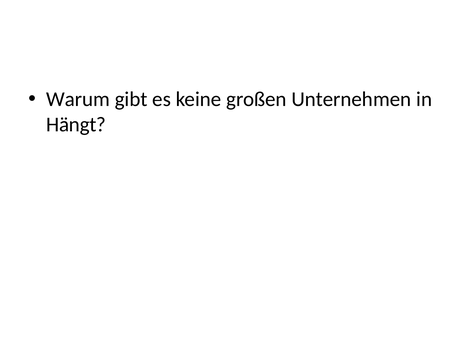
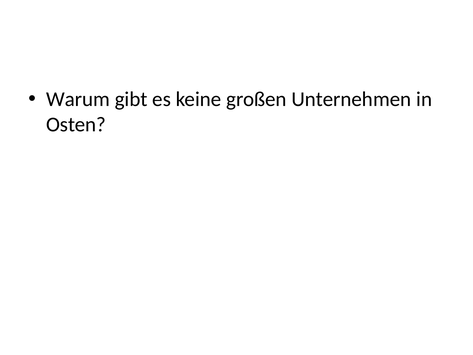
Hängt: Hängt -> Osten
